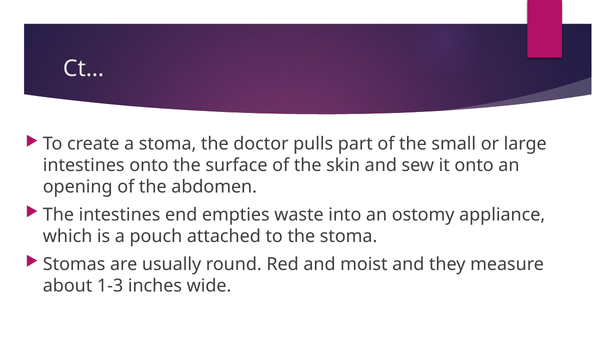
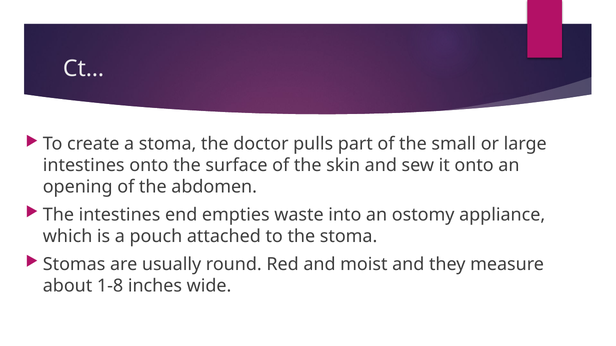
1-3: 1-3 -> 1-8
